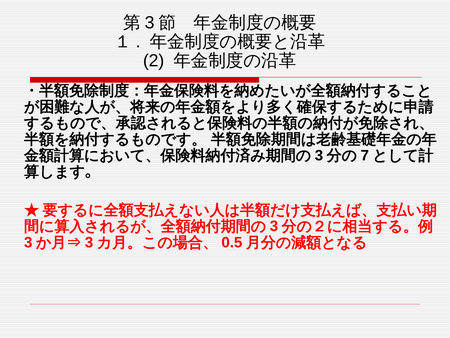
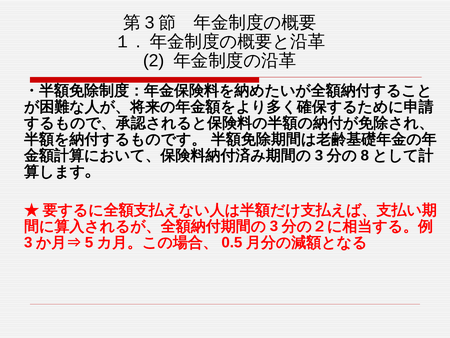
7: 7 -> 8
3 at (89, 242): 3 -> 5
